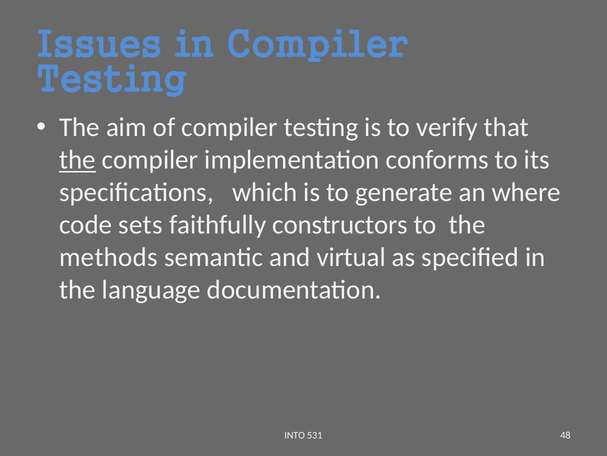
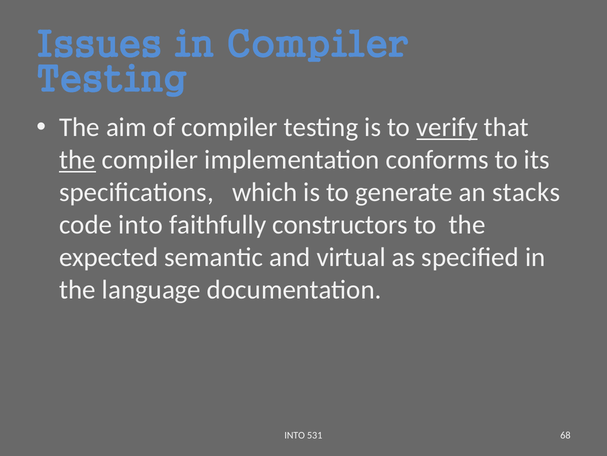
verify underline: none -> present
where: where -> stacks
code sets: sets -> into
methods: methods -> expected
48: 48 -> 68
